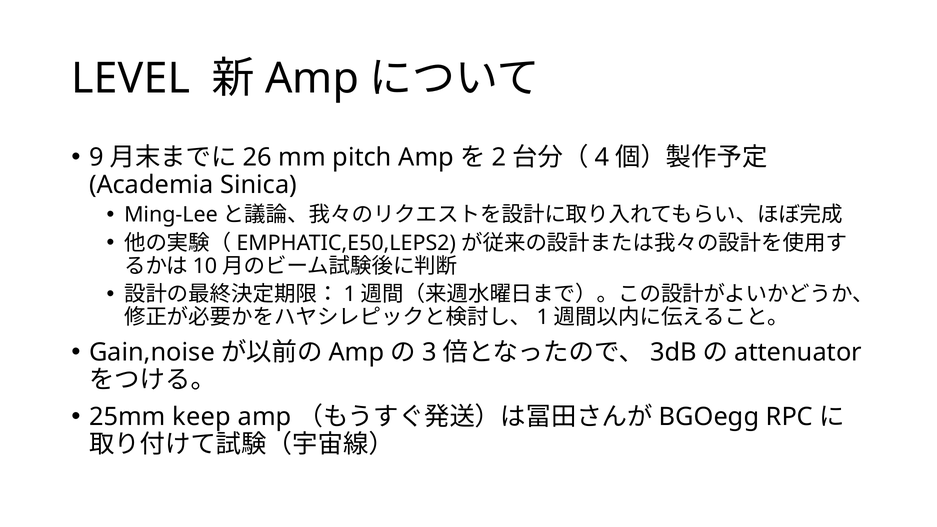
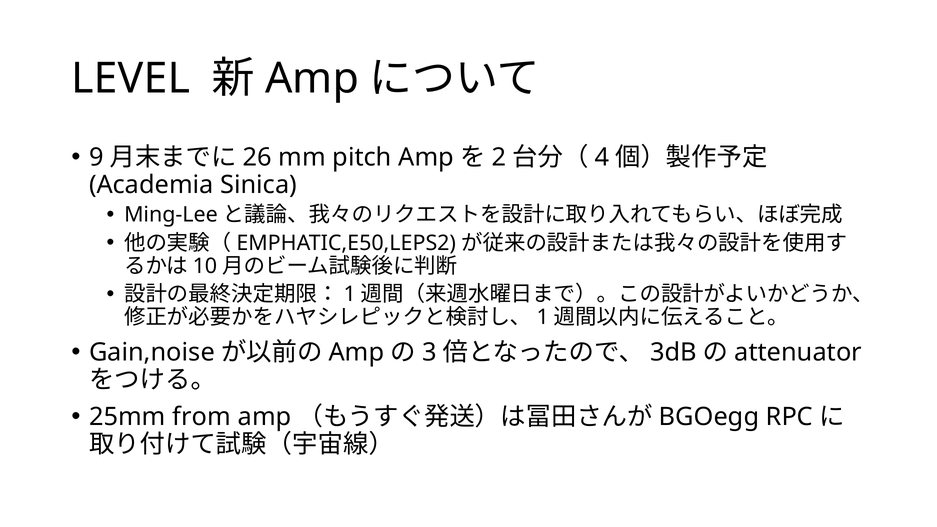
keep: keep -> from
